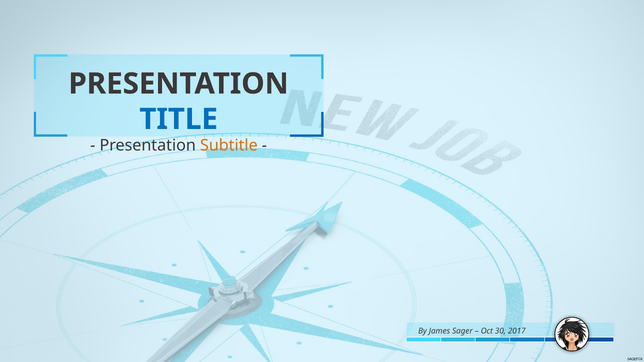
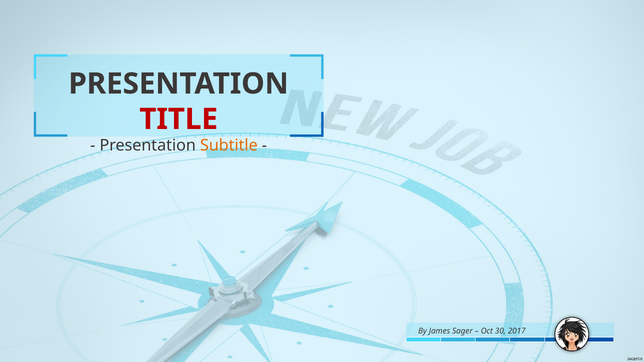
TITLE colour: blue -> red
